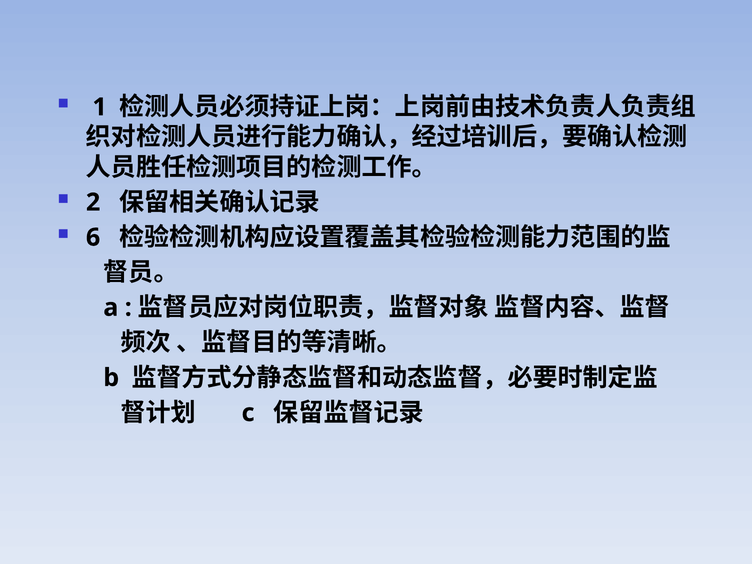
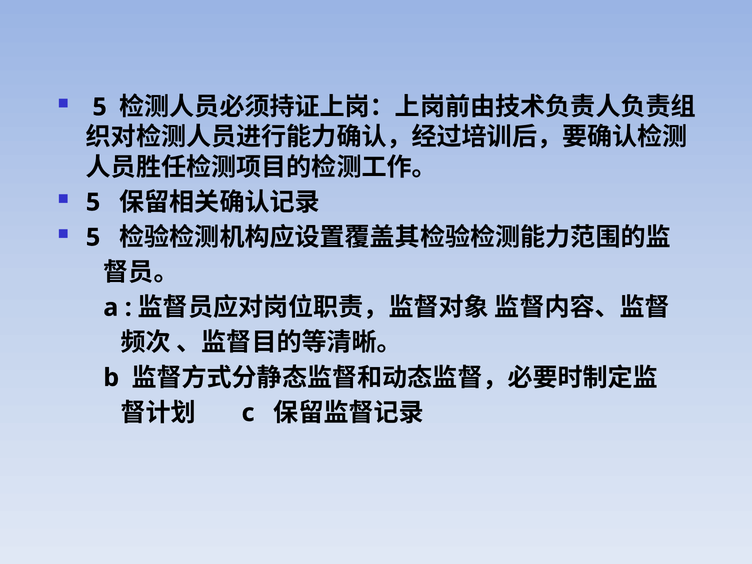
1 at (100, 107): 1 -> 5
2 at (93, 202): 2 -> 5
6 at (93, 237): 6 -> 5
